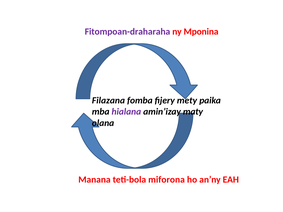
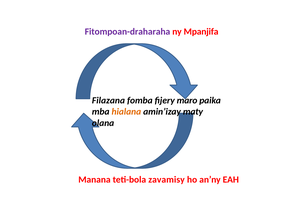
Mponina: Mponina -> Mpanjifa
mety: mety -> maro
hialana colour: purple -> orange
miforona: miforona -> zavamisy
